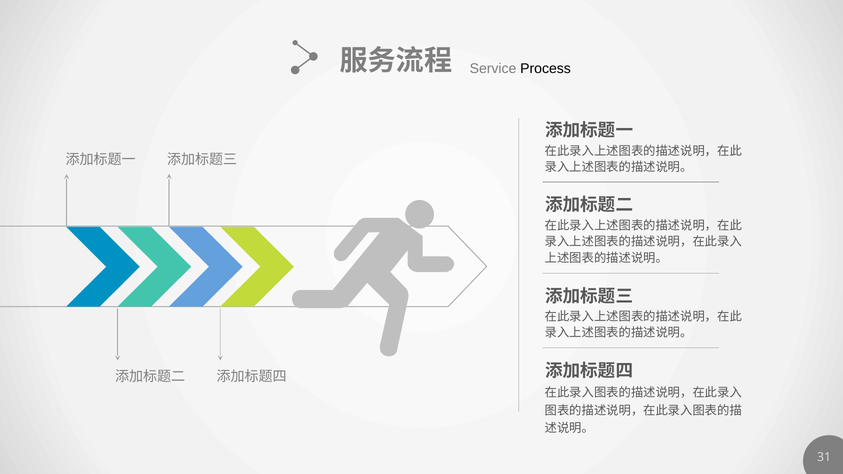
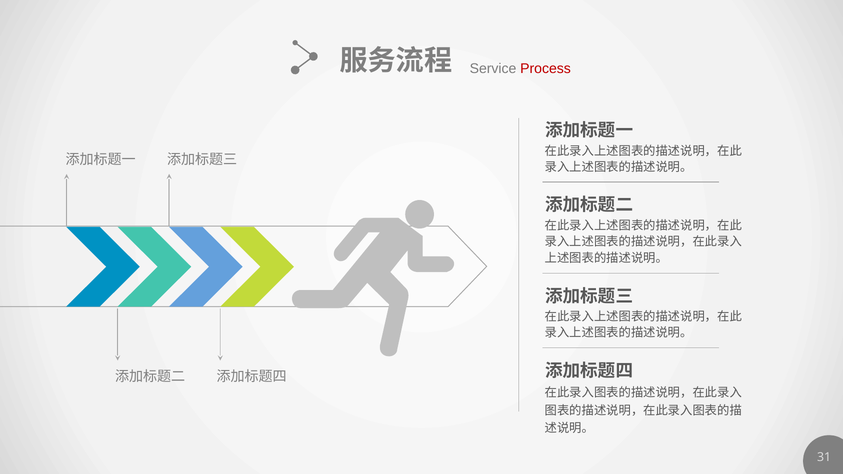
Process colour: black -> red
